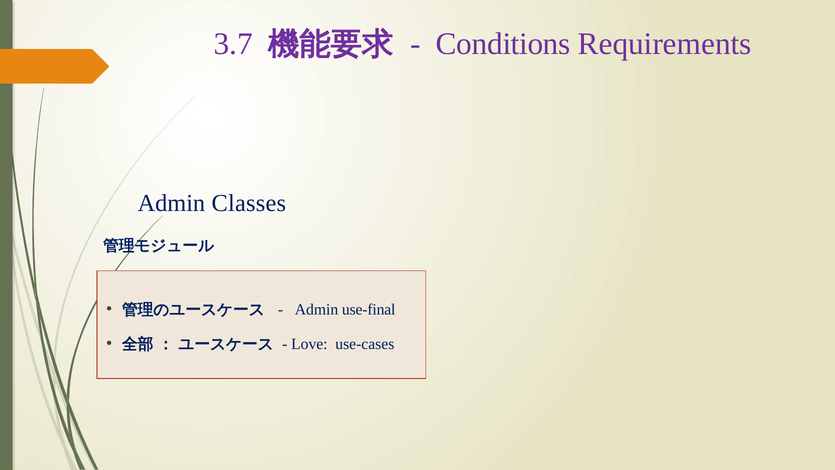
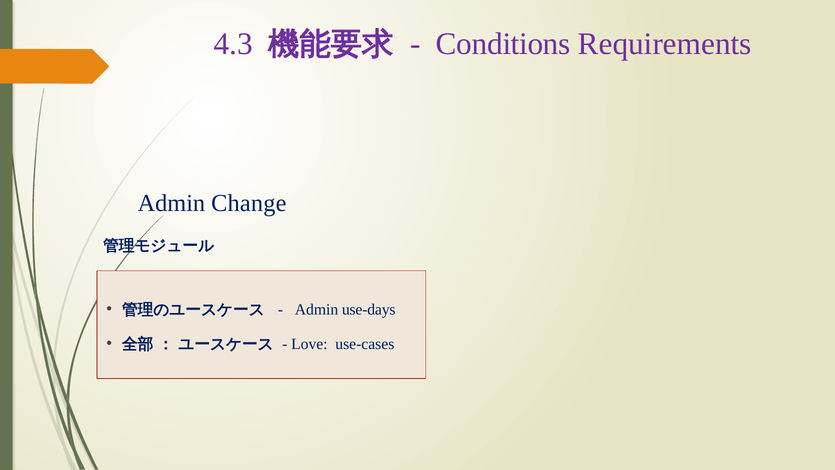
3.7: 3.7 -> 4.3
Classes: Classes -> Change
use-final: use-final -> use-days
